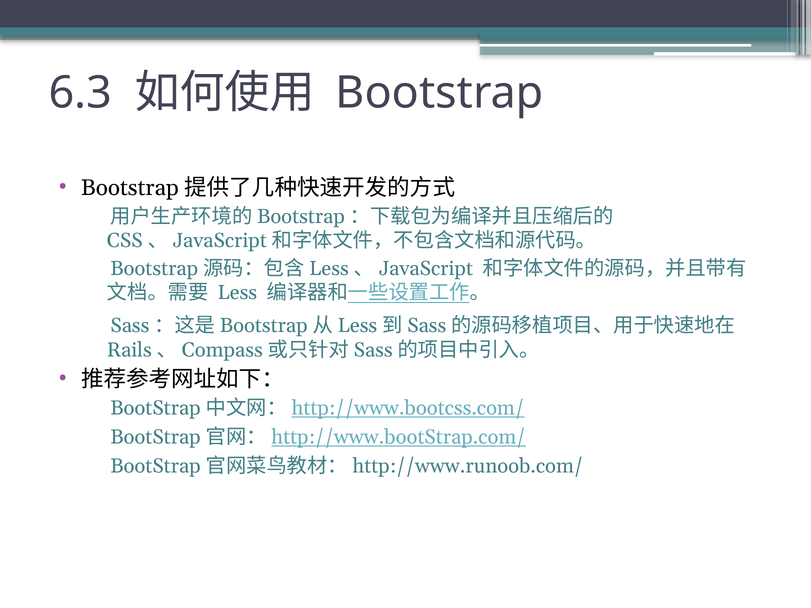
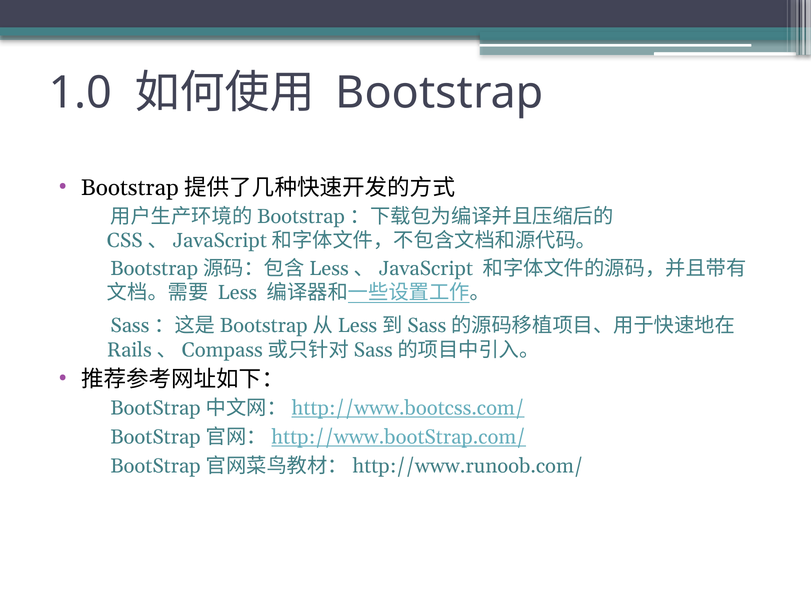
6.3: 6.3 -> 1.0
